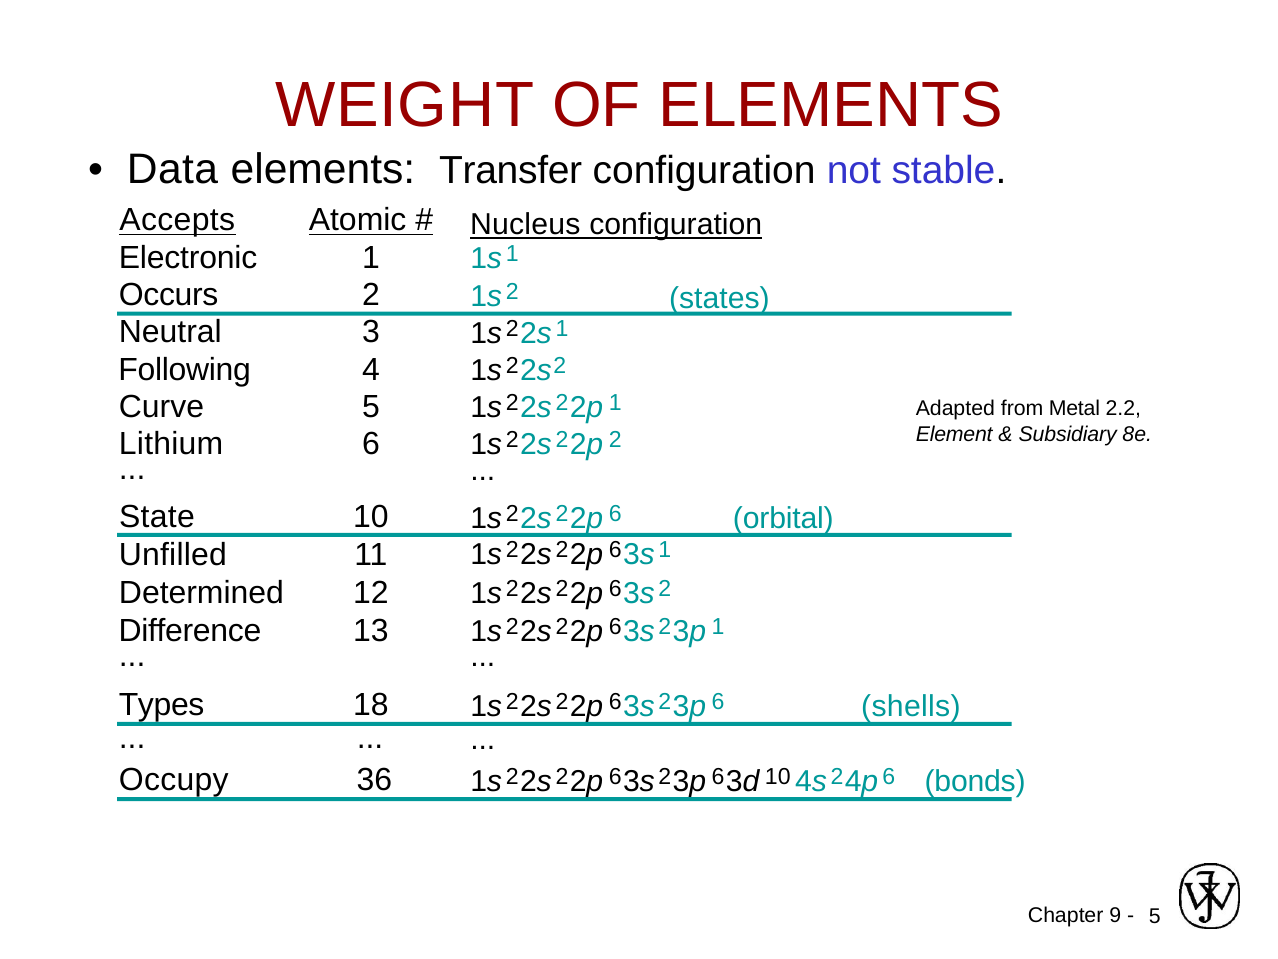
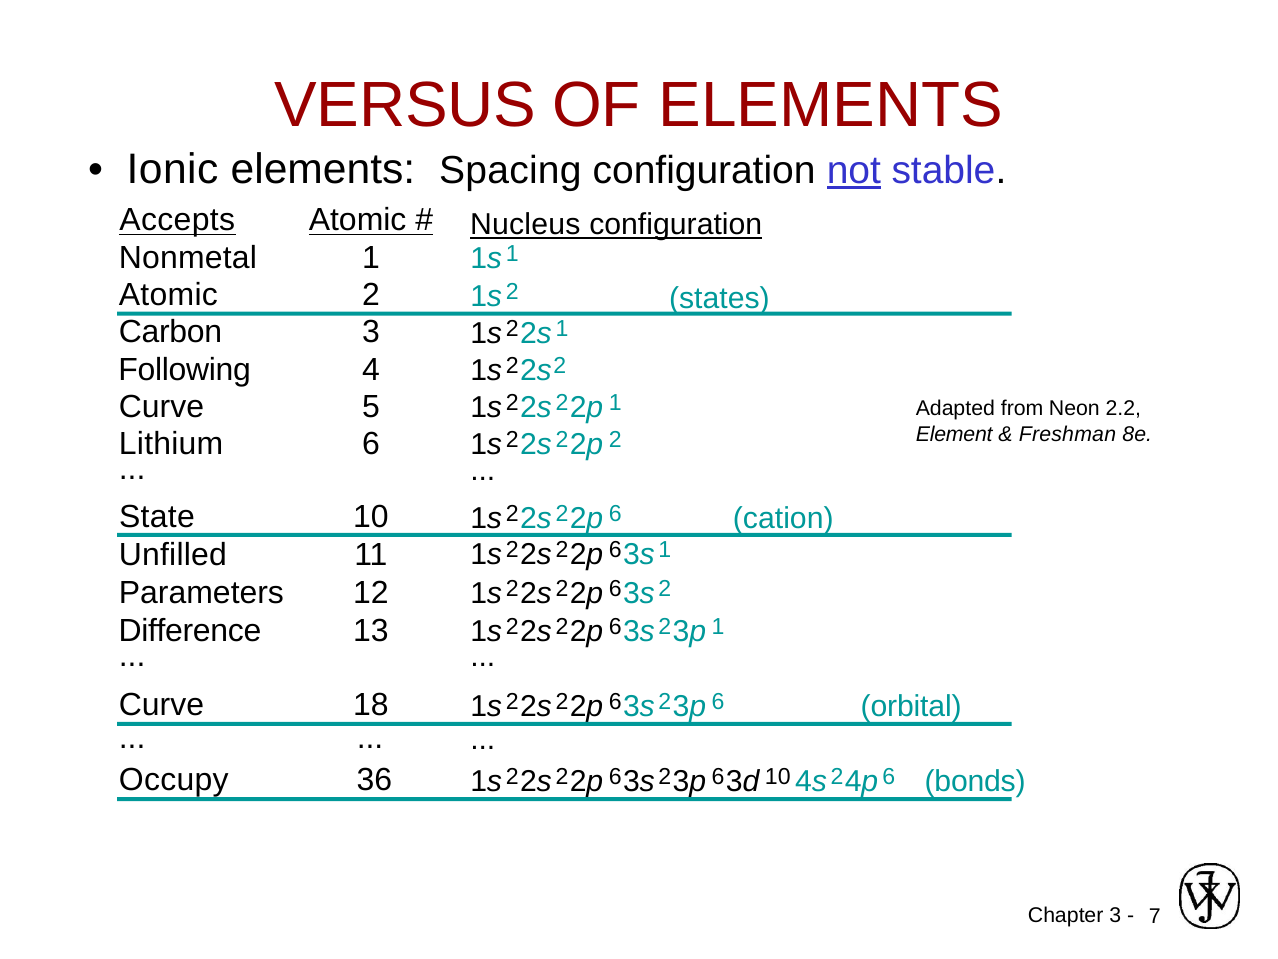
WEIGHT: WEIGHT -> VERSUS
Data: Data -> Ionic
Transfer: Transfer -> Spacing
not underline: none -> present
Electronic: Electronic -> Nonmetal
Occurs at (169, 295): Occurs -> Atomic
Neutral: Neutral -> Carbon
Metal: Metal -> Neon
Subsidiary: Subsidiary -> Freshman
orbital: orbital -> cation
Determined: Determined -> Parameters
Types at (162, 705): Types -> Curve
shells: shells -> orbital
9 at (1115, 915): 9 -> 3
5 at (1155, 916): 5 -> 7
